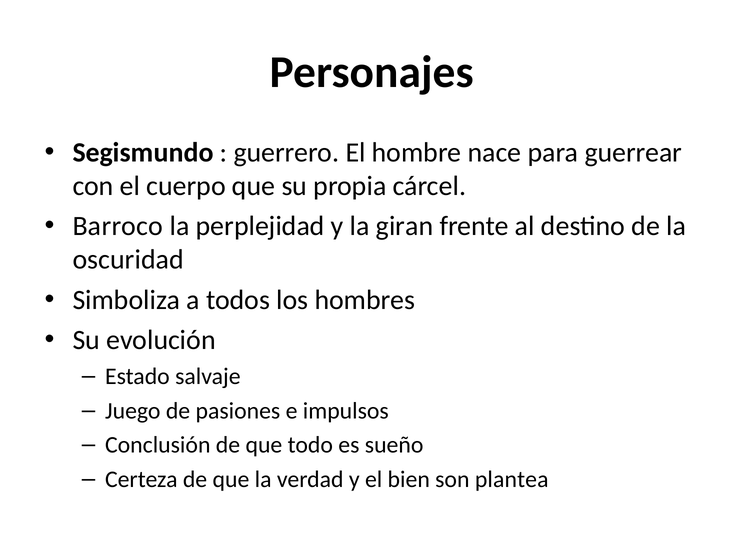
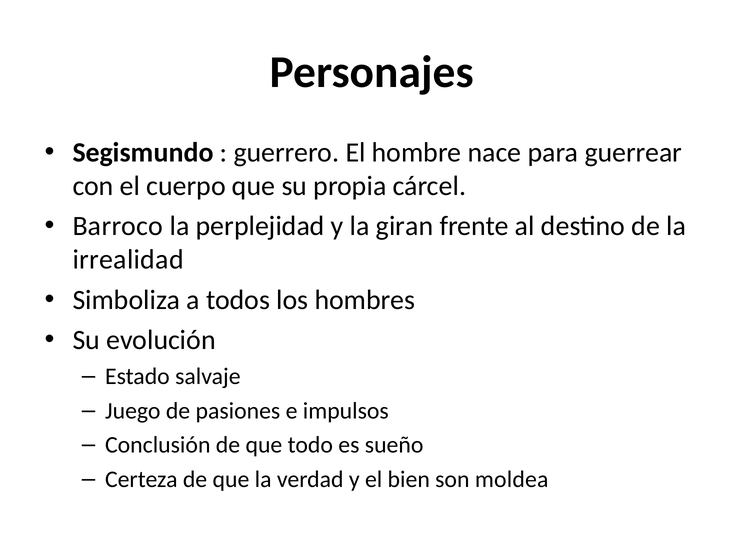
oscuridad: oscuridad -> irrealidad
plantea: plantea -> moldea
